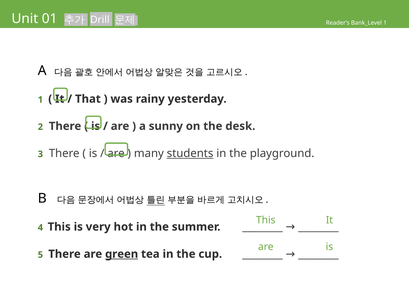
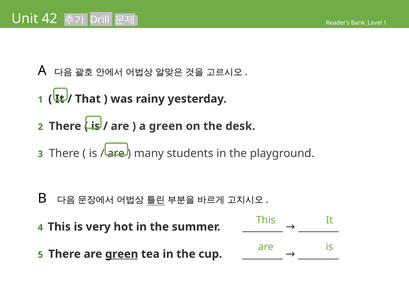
01: 01 -> 42
a sunny: sunny -> green
students underline: present -> none
